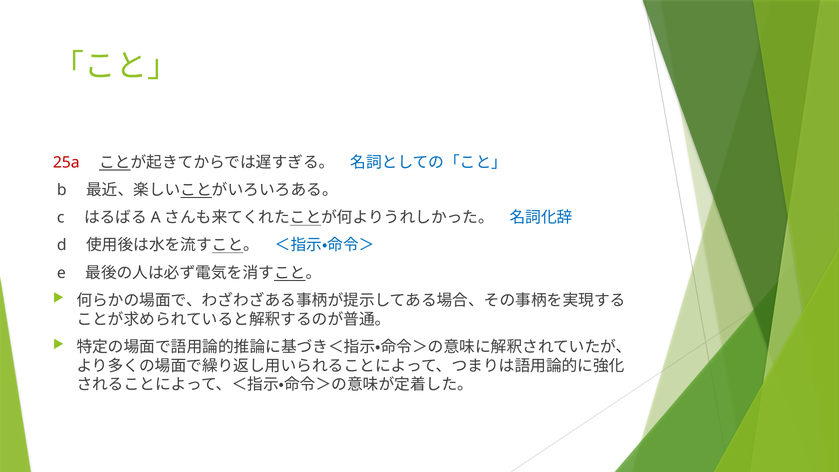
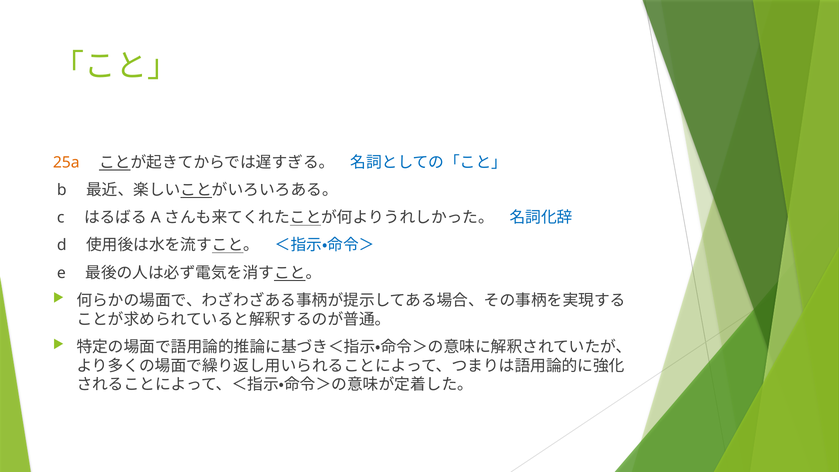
25a colour: red -> orange
